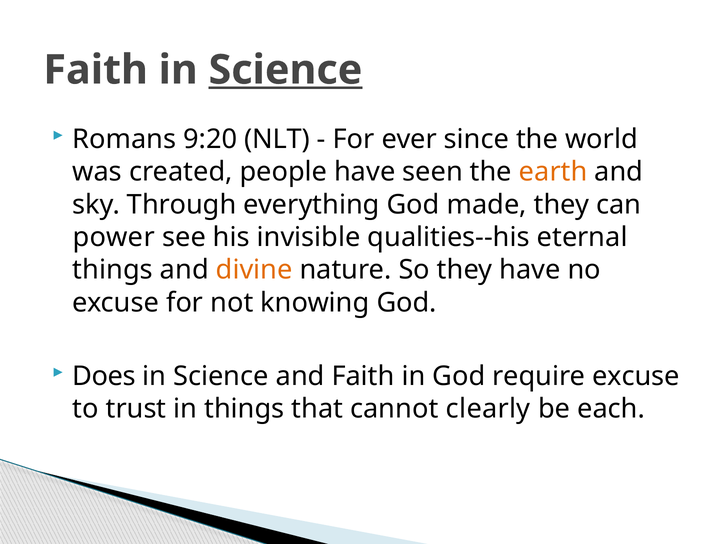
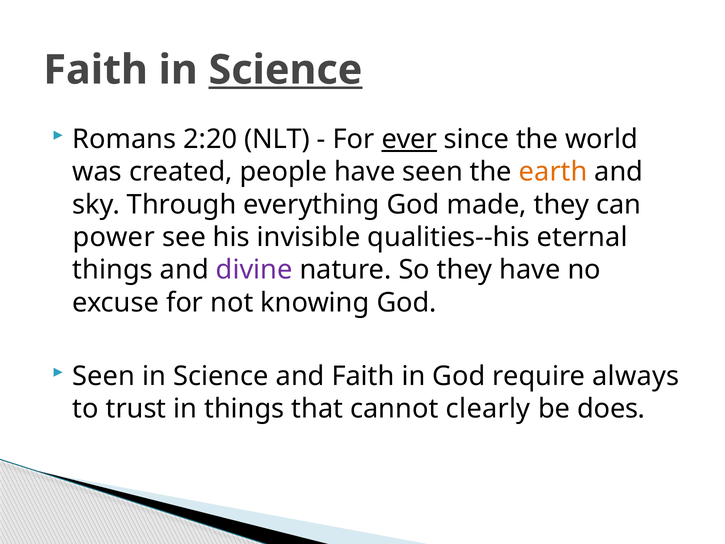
9:20: 9:20 -> 2:20
ever underline: none -> present
divine colour: orange -> purple
Does at (104, 376): Does -> Seen
require excuse: excuse -> always
each: each -> does
